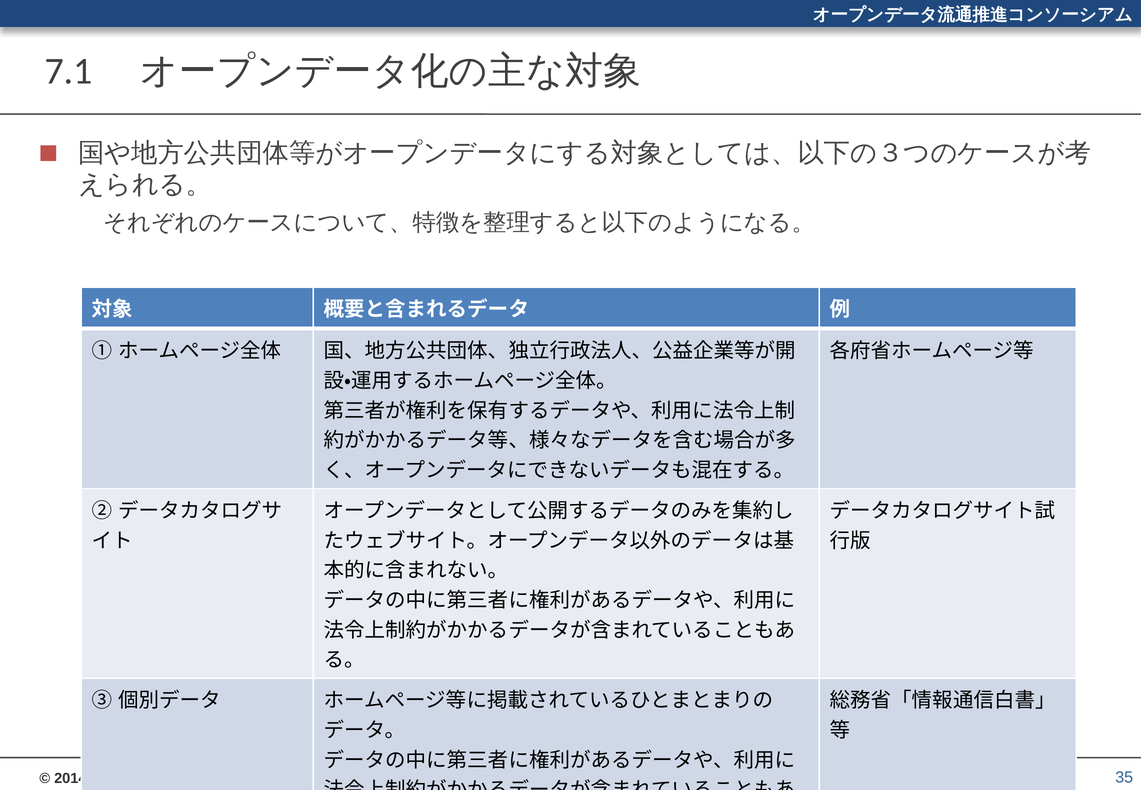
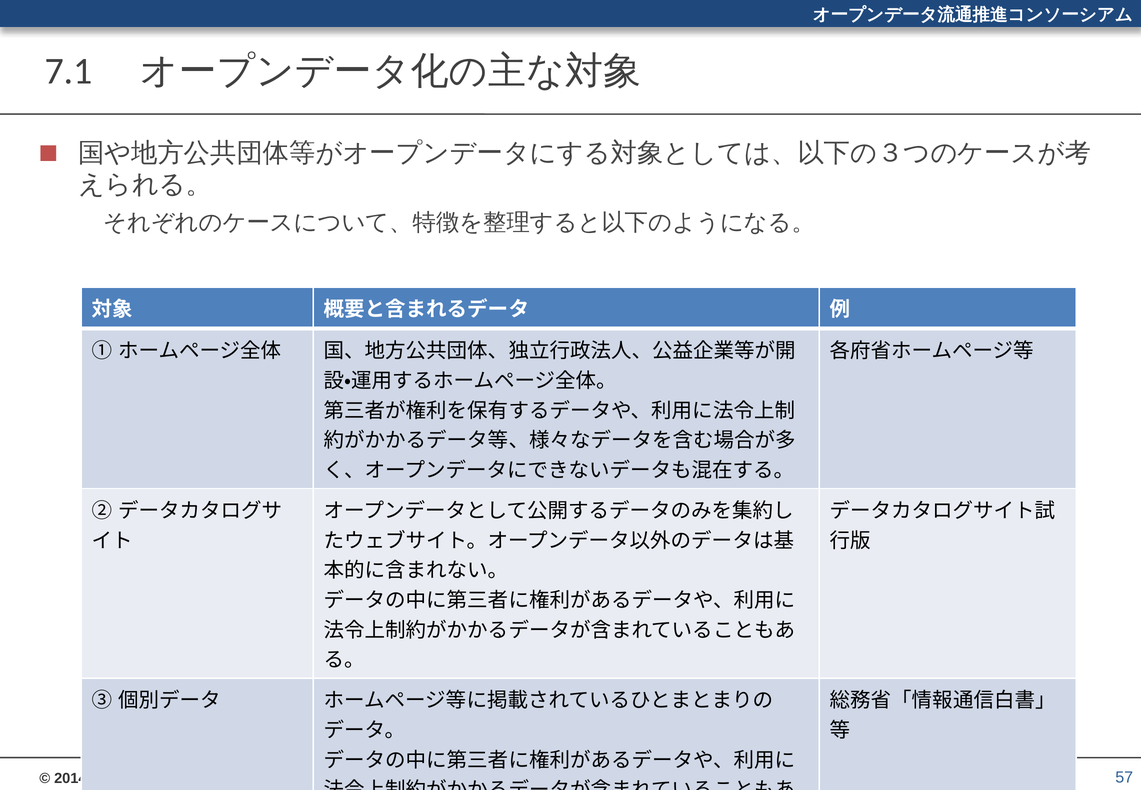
35: 35 -> 57
